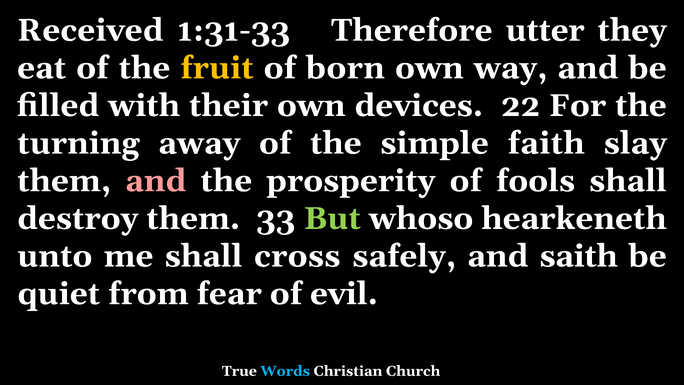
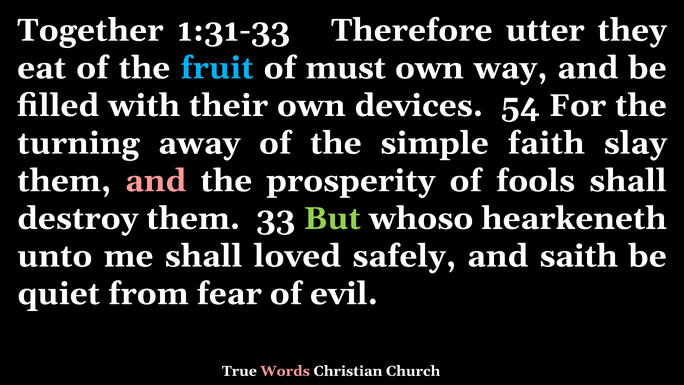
Received: Received -> Together
fruit colour: yellow -> light blue
born: born -> must
22: 22 -> 54
cross: cross -> loved
Words colour: light blue -> pink
